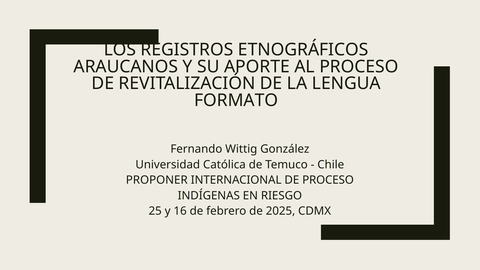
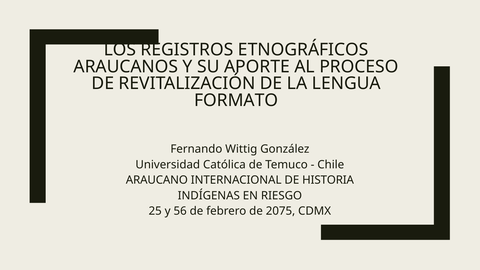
PROPONER: PROPONER -> ARAUCANO
DE PROCESO: PROCESO -> HISTORIA
16: 16 -> 56
2025: 2025 -> 2075
